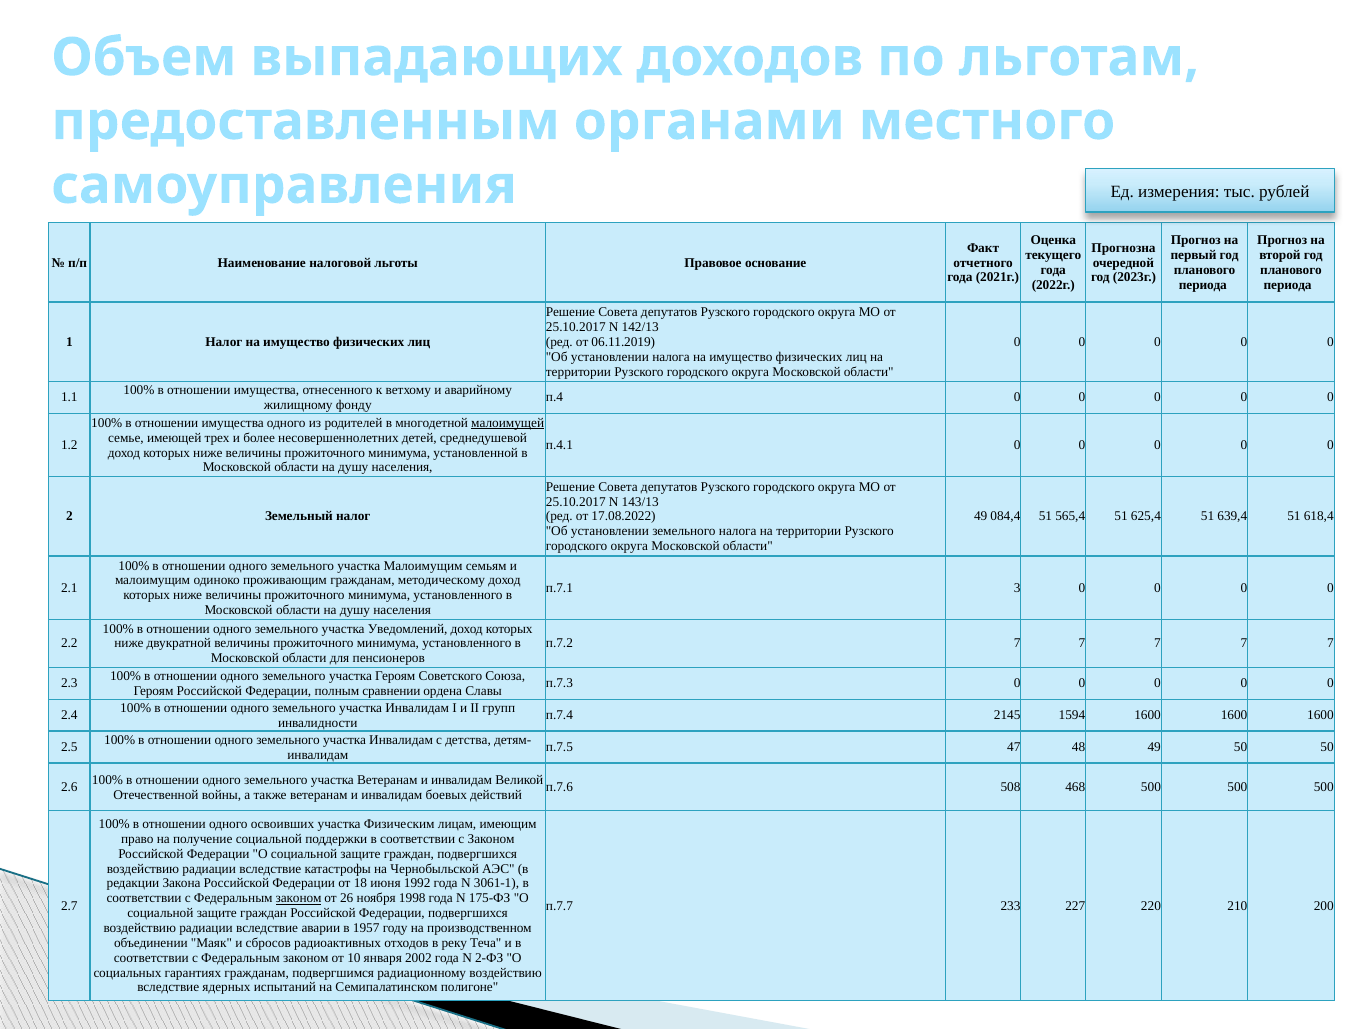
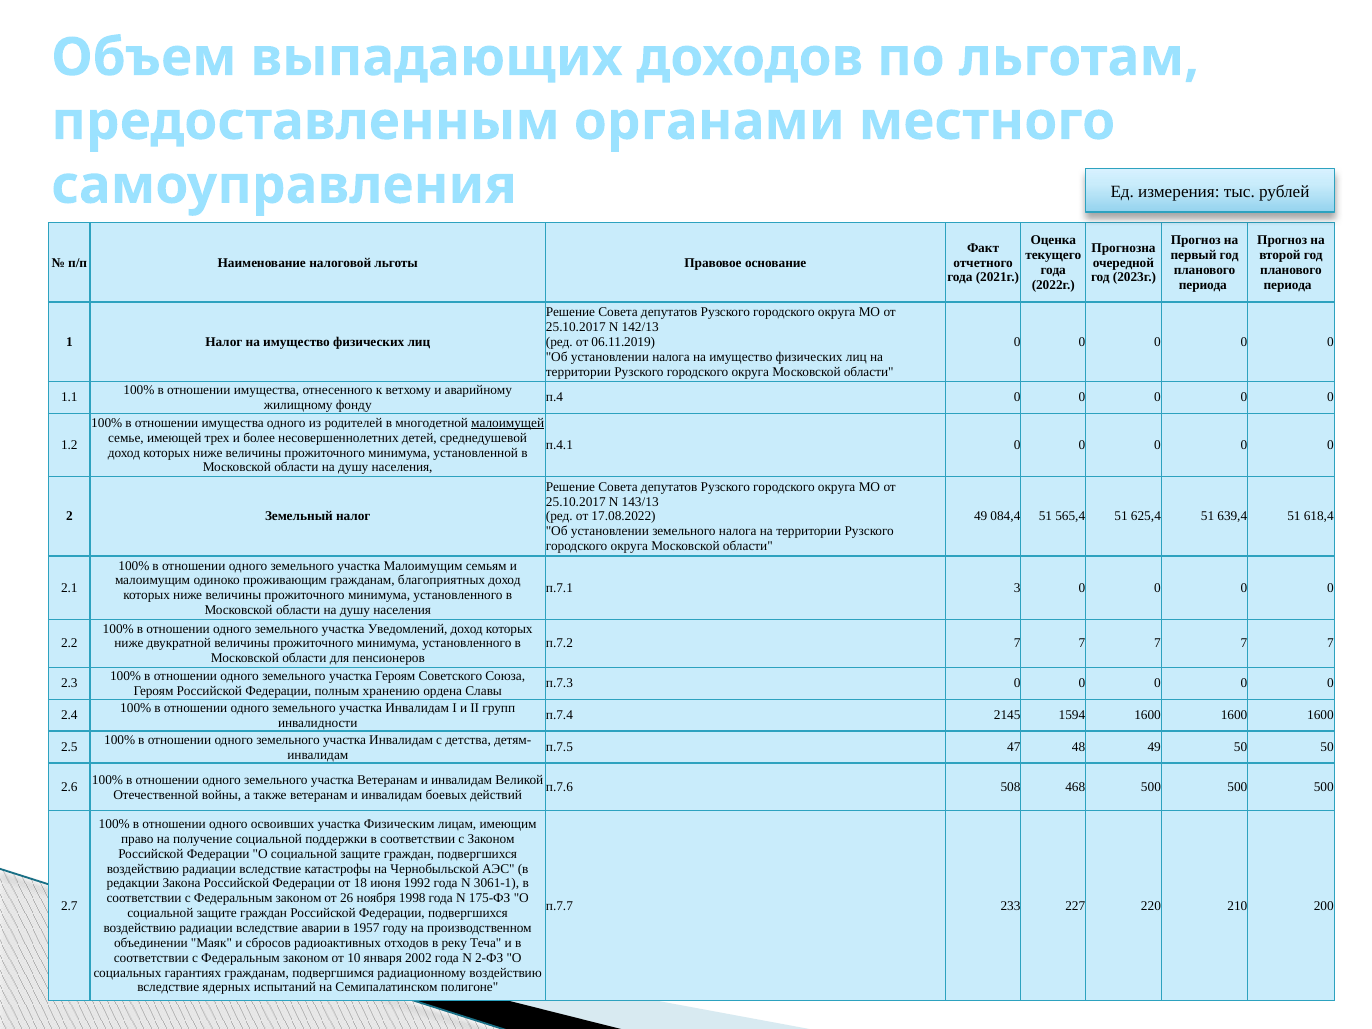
методическому: методическому -> благоприятных
сравнении: сравнении -> хранению
законом at (299, 898) underline: present -> none
